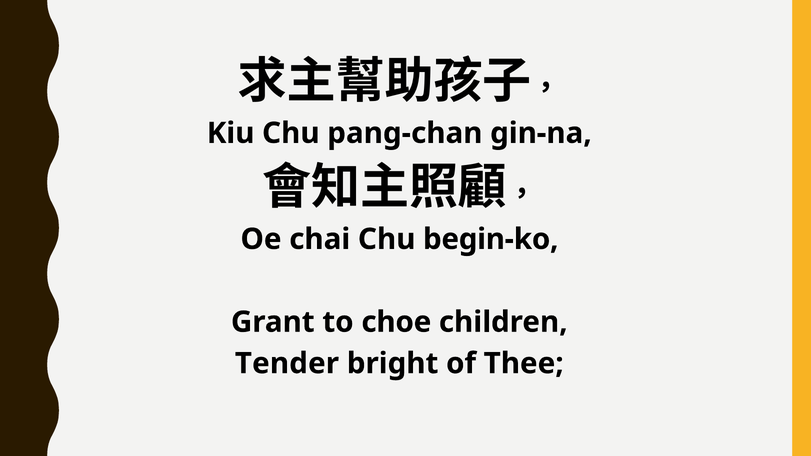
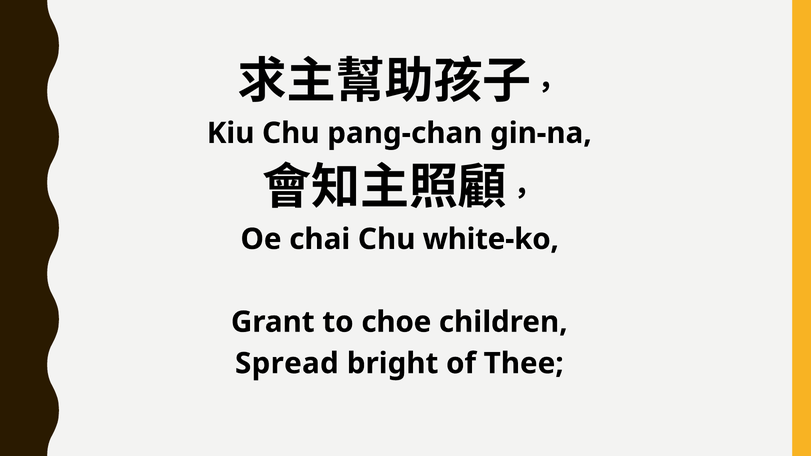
begin-ko: begin-ko -> white-ko
Tender: Tender -> Spread
